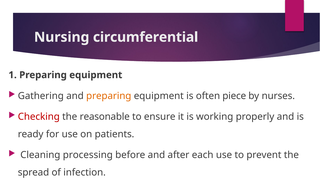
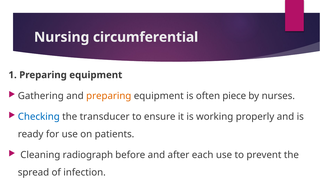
Checking colour: red -> blue
reasonable: reasonable -> transducer
processing: processing -> radiograph
